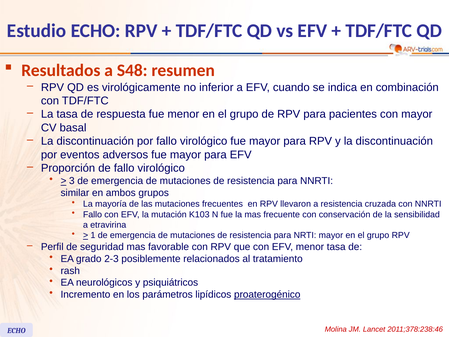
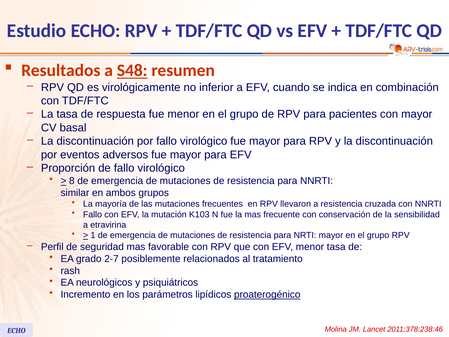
S48 underline: none -> present
3: 3 -> 8
2-3: 2-3 -> 2-7
